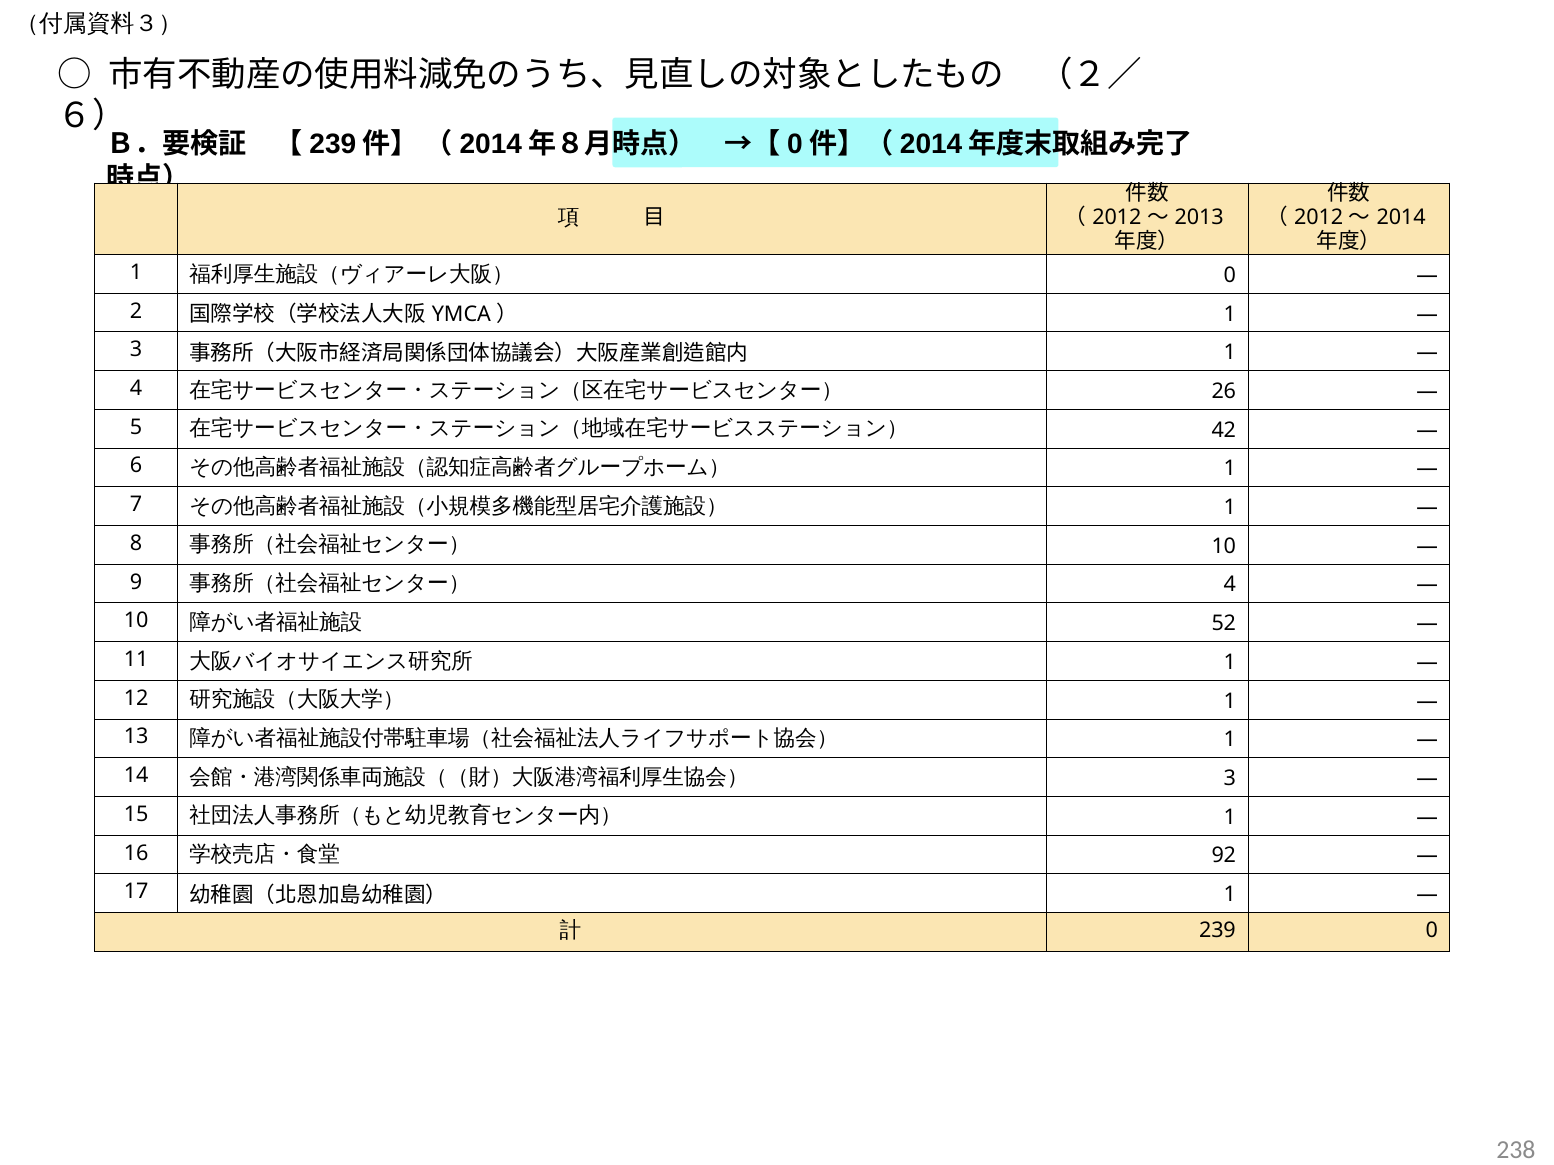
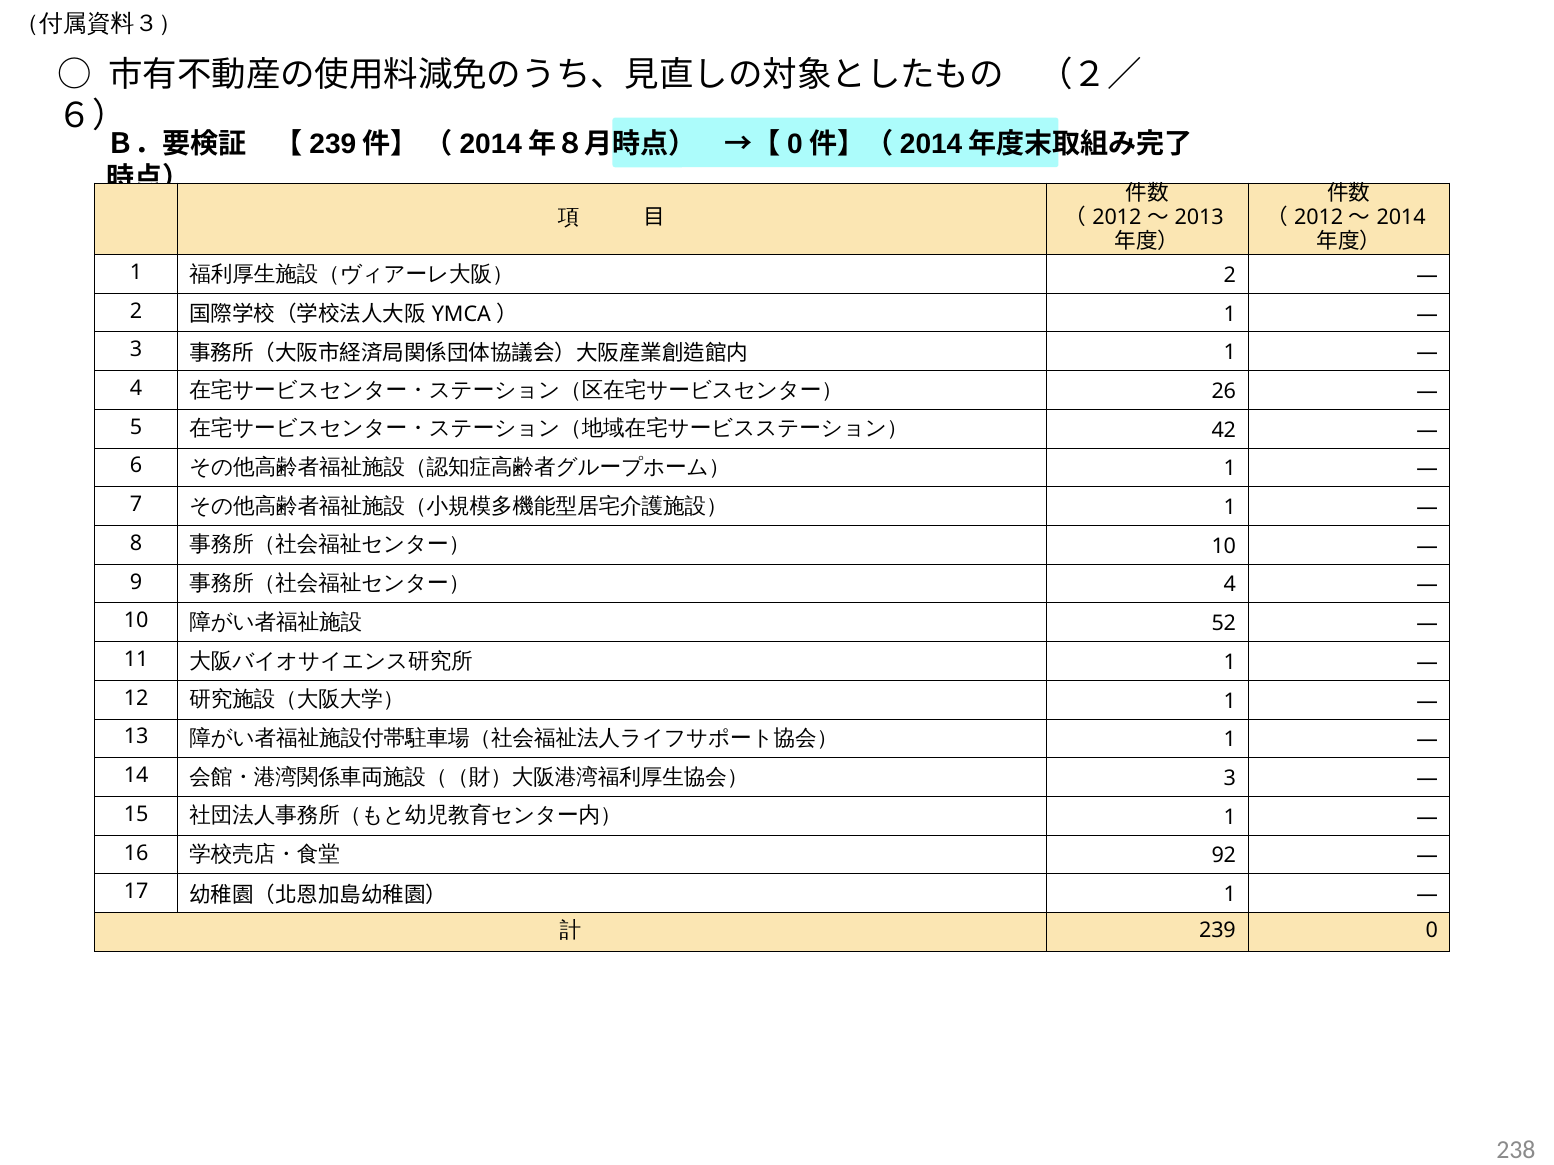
0 at (1230, 275): 0 -> 2
